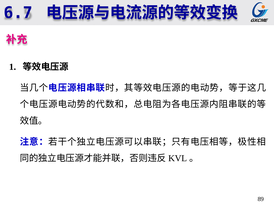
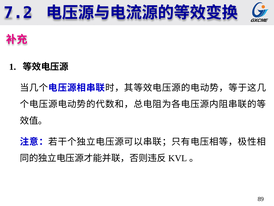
6.7: 6.7 -> 7.2
